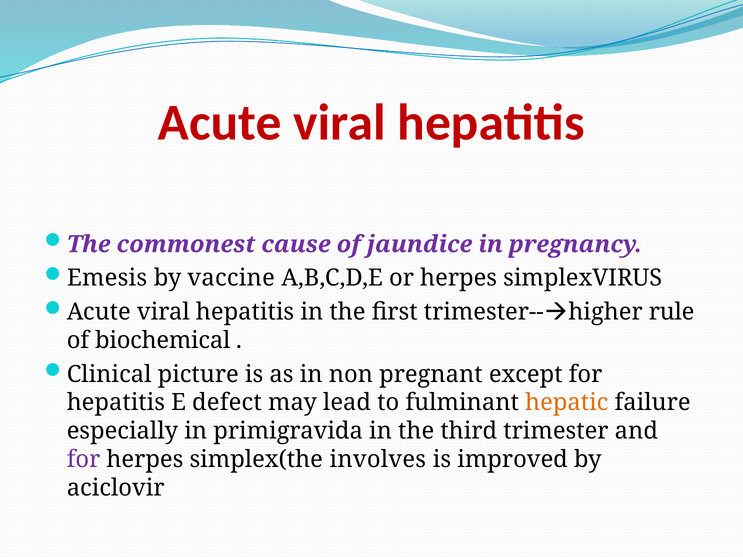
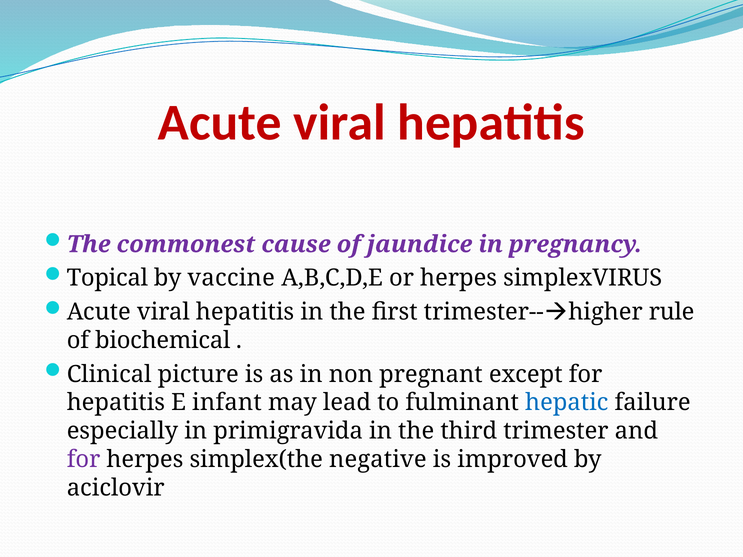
Emesis: Emesis -> Topical
defect: defect -> infant
hepatic colour: orange -> blue
involves: involves -> negative
